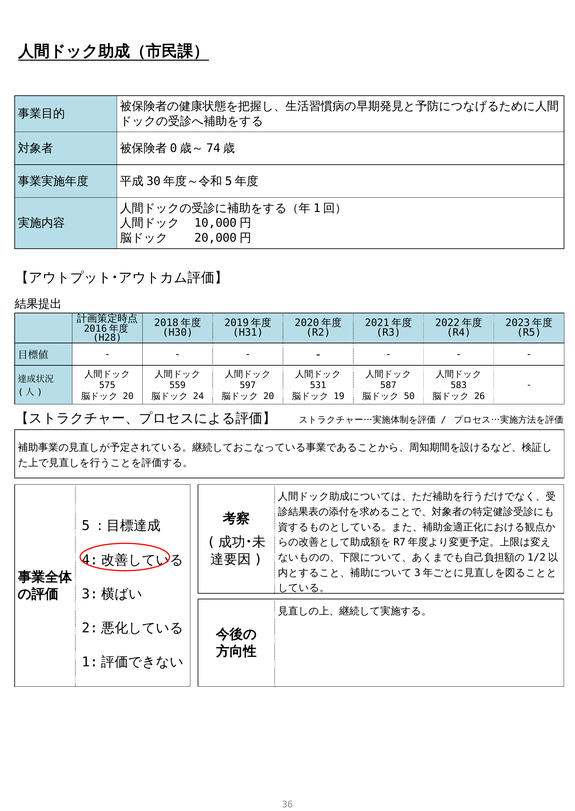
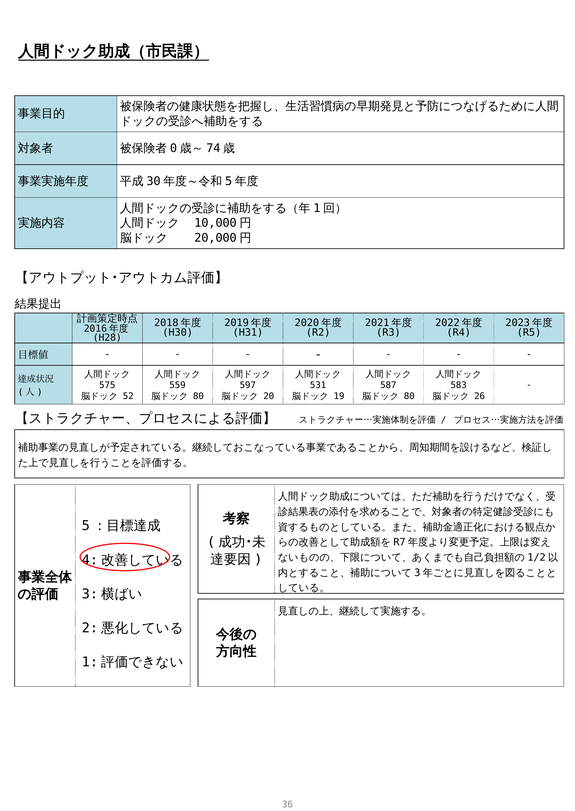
20 at (128, 396): 20 -> 52
24 at (198, 396): 24 -> 80
50 at (409, 396): 50 -> 80
